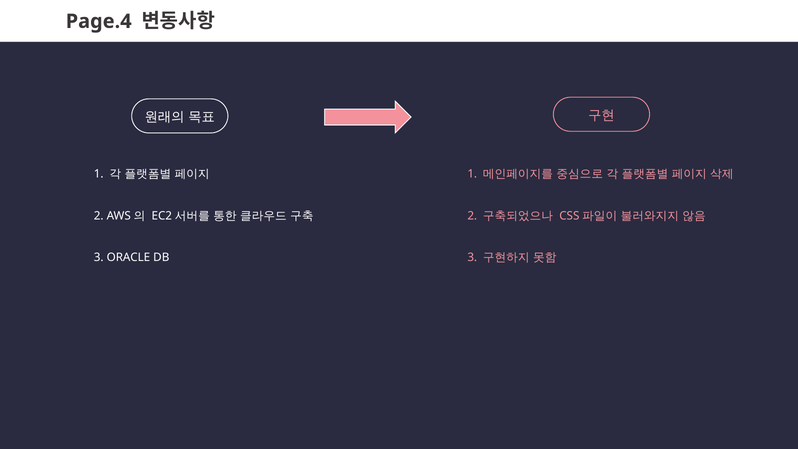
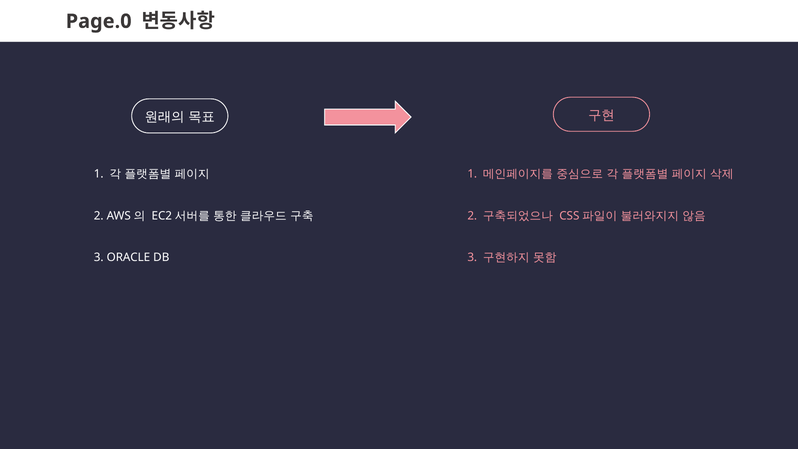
Page.4: Page.4 -> Page.0
